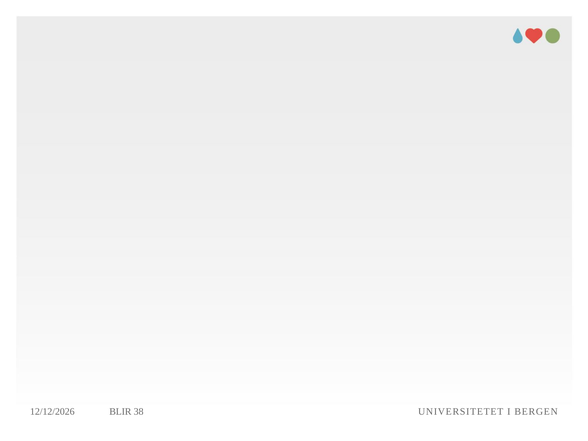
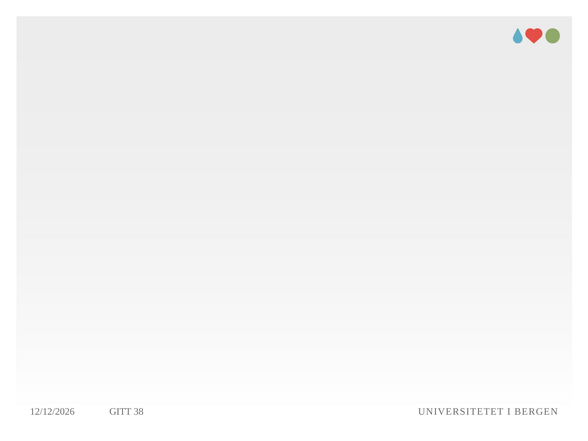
BLIR: BLIR -> GITT
